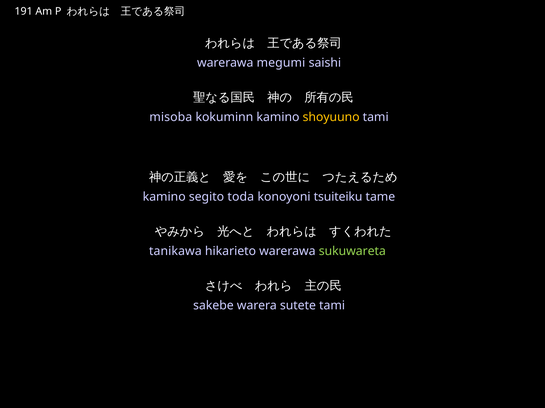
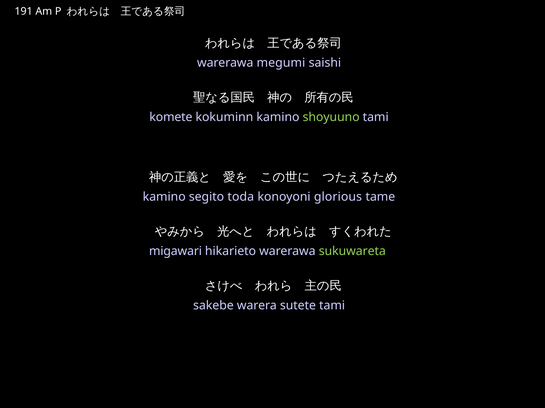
misoba: misoba -> komete
shoyuuno colour: yellow -> light green
tsuiteiku: tsuiteiku -> glorious
tanikawa: tanikawa -> migawari
